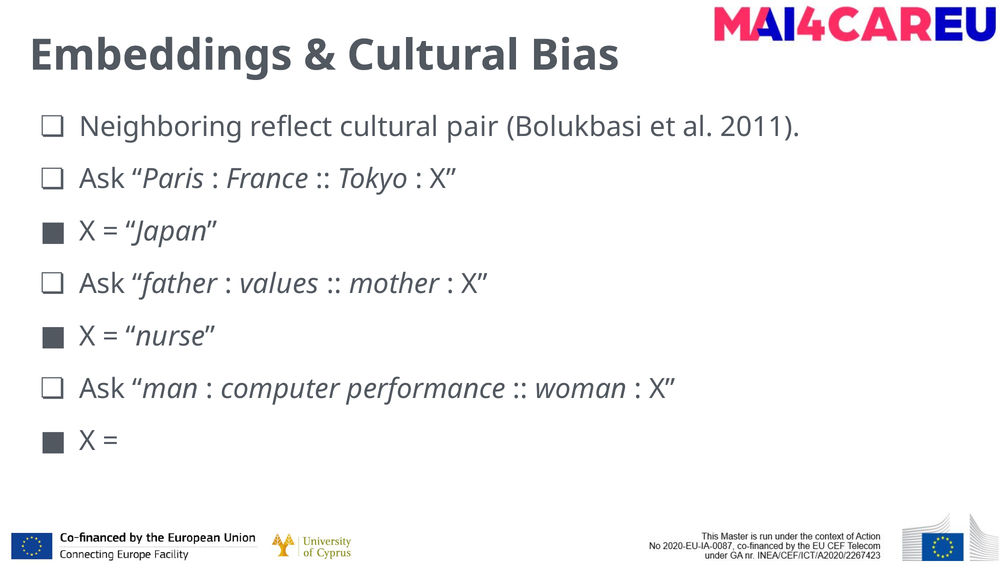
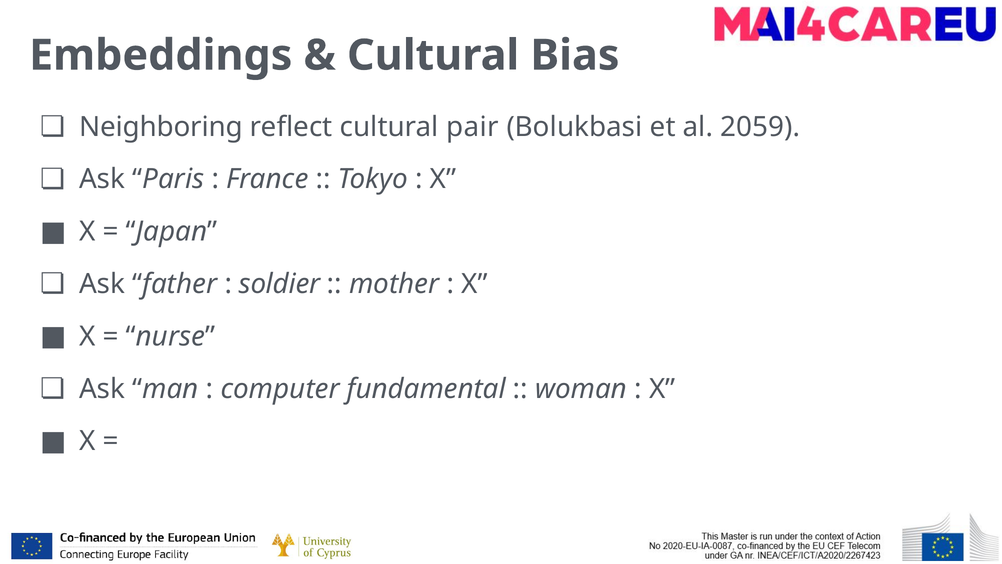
2011: 2011 -> 2059
values: values -> soldier
performance: performance -> fundamental
